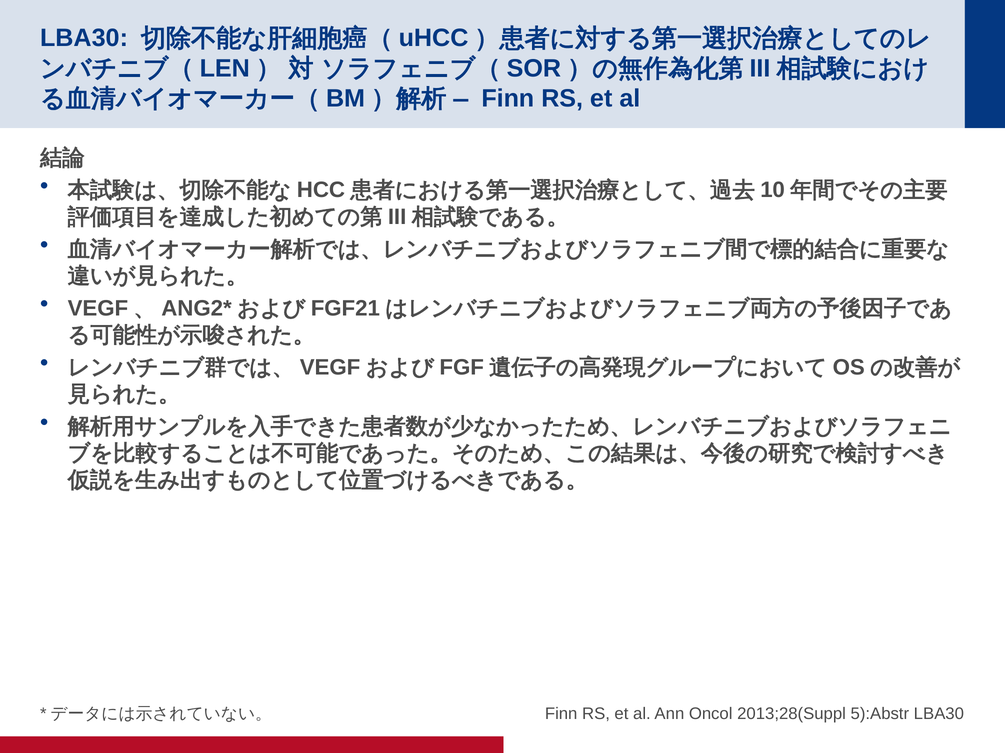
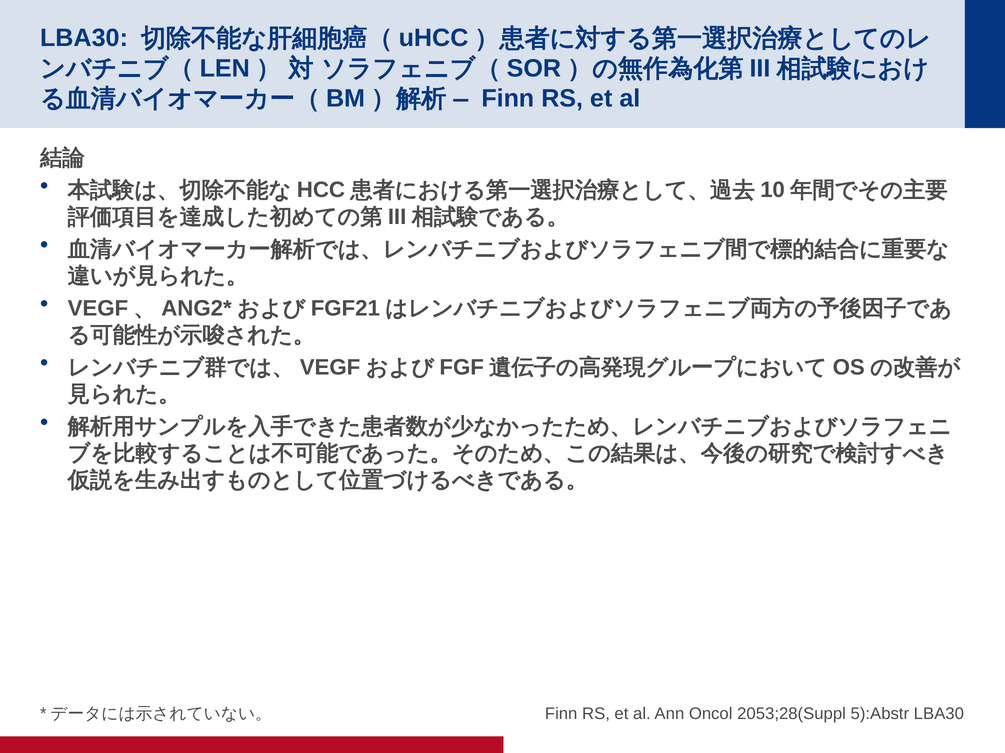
2013;28(Suppl: 2013;28(Suppl -> 2053;28(Suppl
